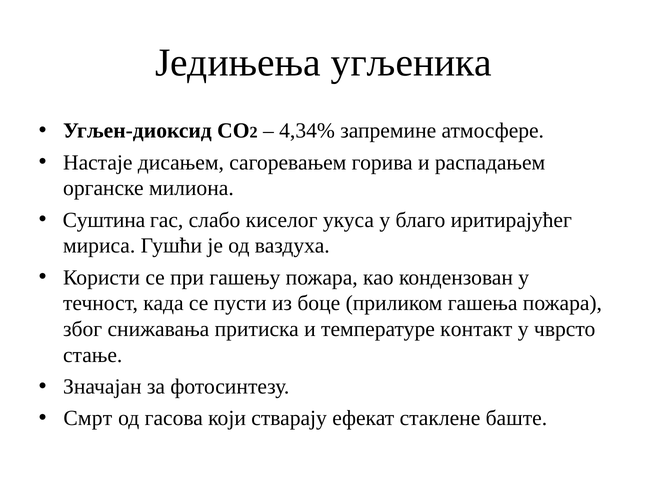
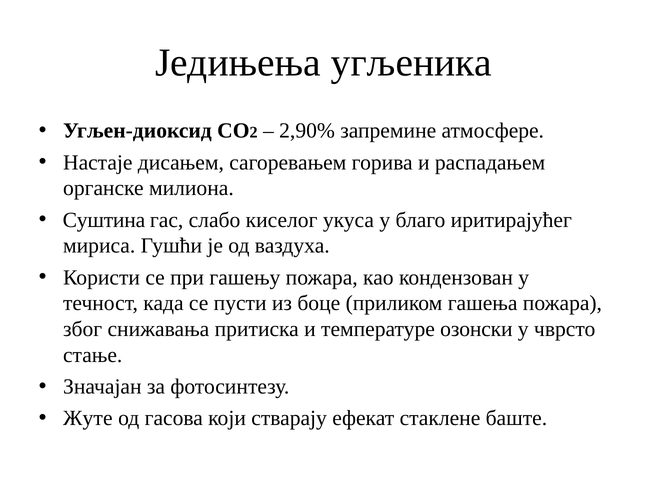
4,34%: 4,34% -> 2,90%
контакт: контакт -> озонски
Смрт: Смрт -> Жуте
